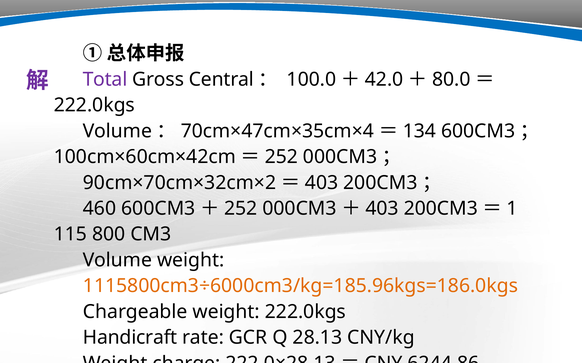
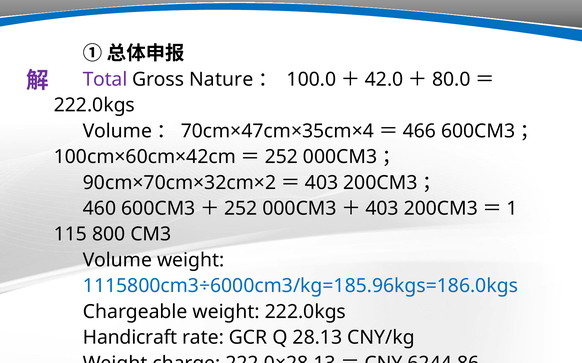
Central: Central -> Nature
134: 134 -> 466
1115800cm3÷6000cm3/kg=185.96kgs=186.0kgs colour: orange -> blue
